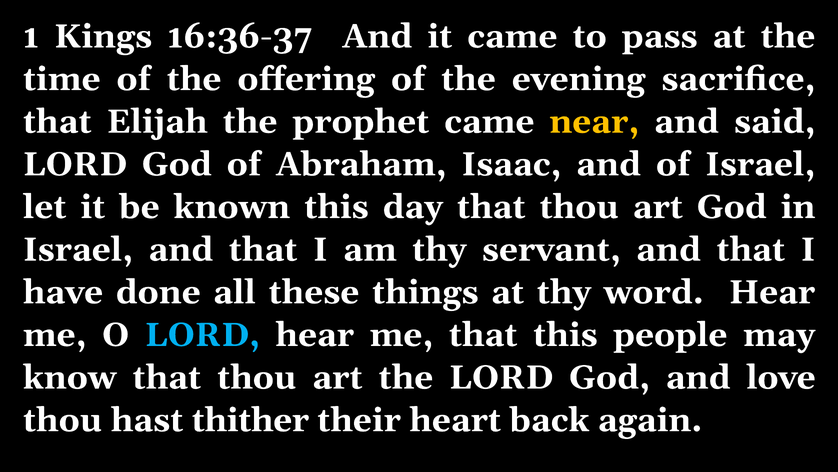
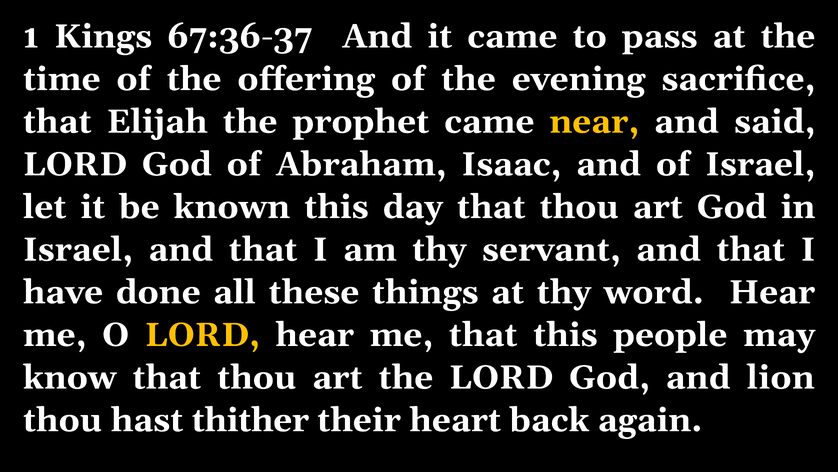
16:36-37: 16:36-37 -> 67:36-37
LORD at (202, 335) colour: light blue -> yellow
love: love -> lion
